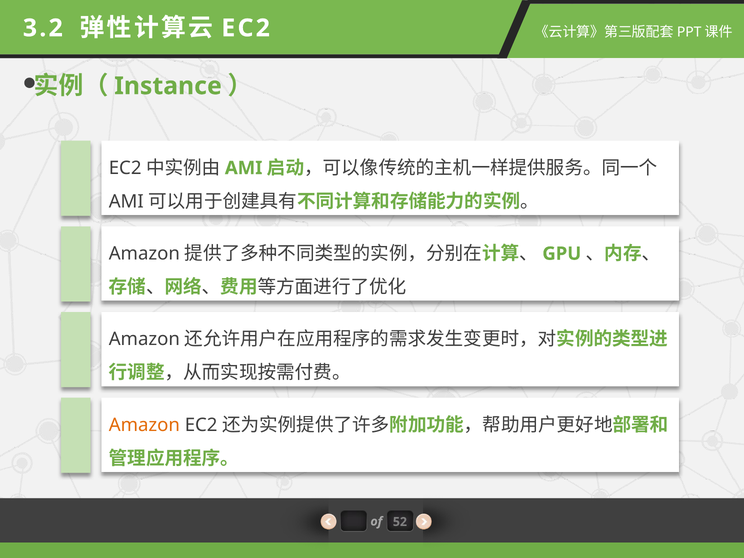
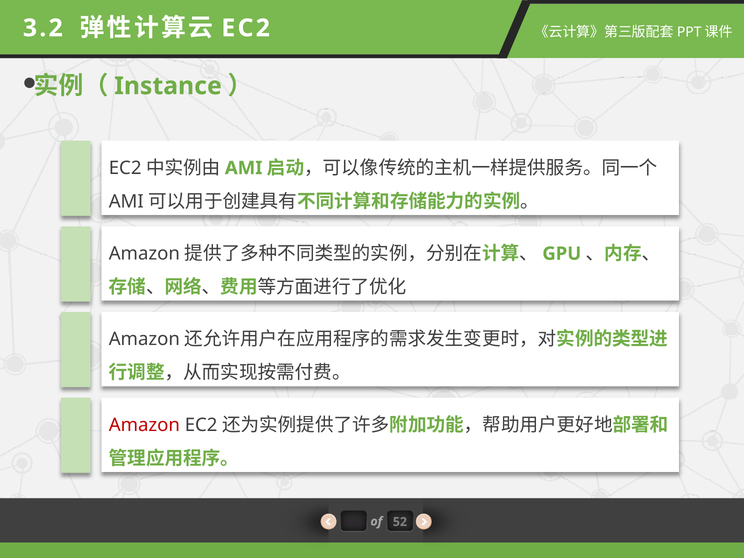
Amazon colour: orange -> red
